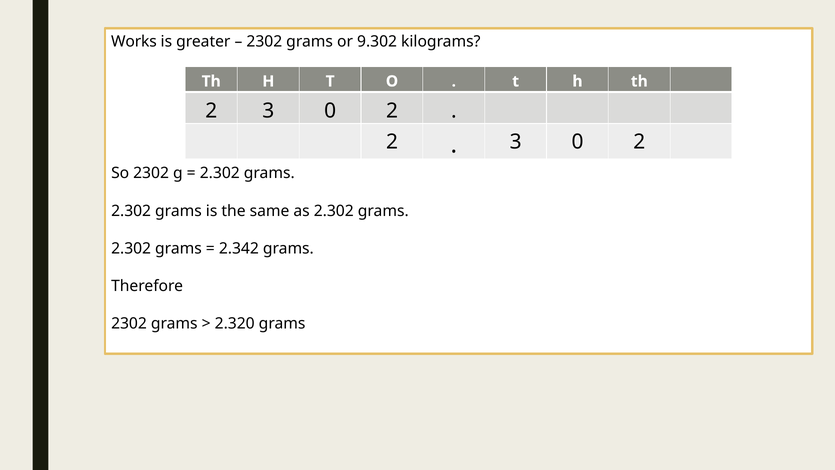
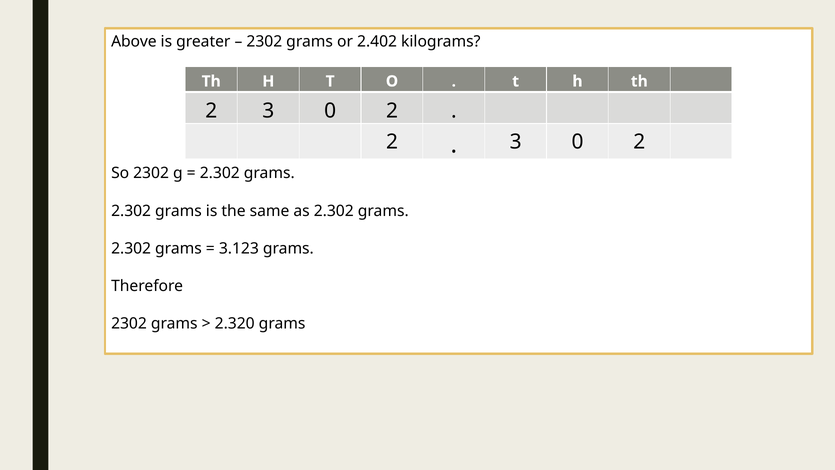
Works: Works -> Above
9.302: 9.302 -> 2.402
2.342: 2.342 -> 3.123
